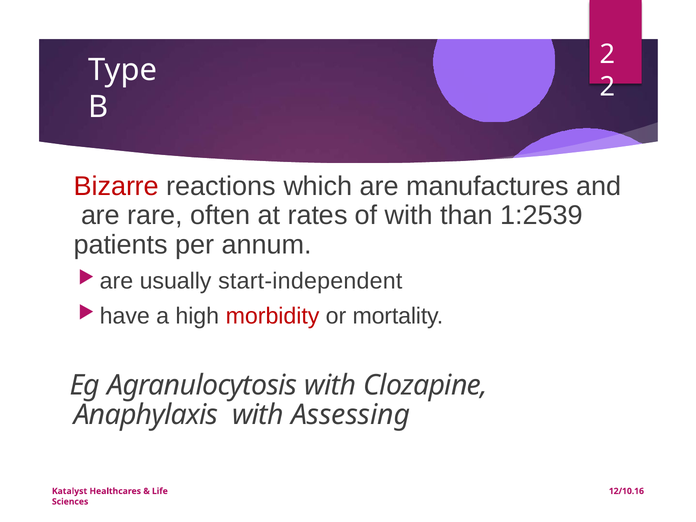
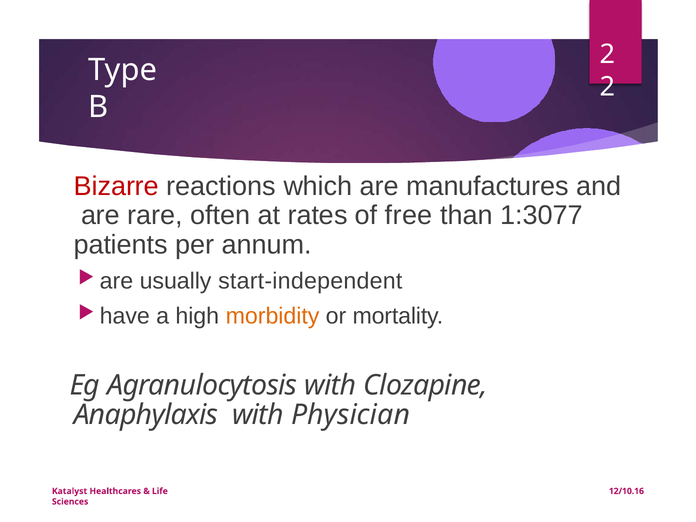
of with: with -> free
1:2539: 1:2539 -> 1:3077
morbidity colour: red -> orange
Assessing: Assessing -> Physician
